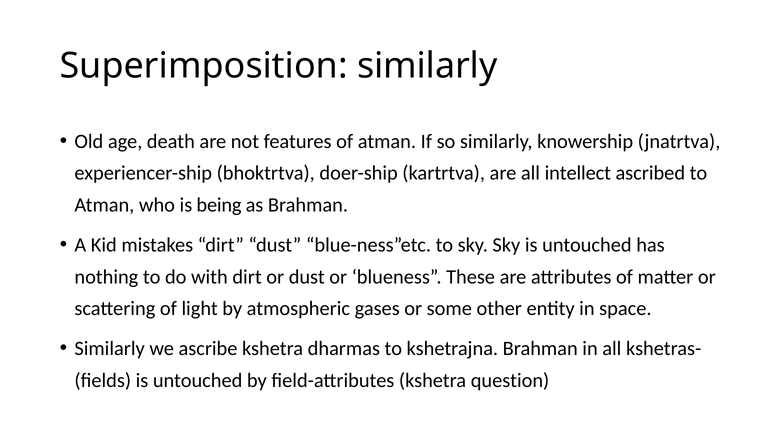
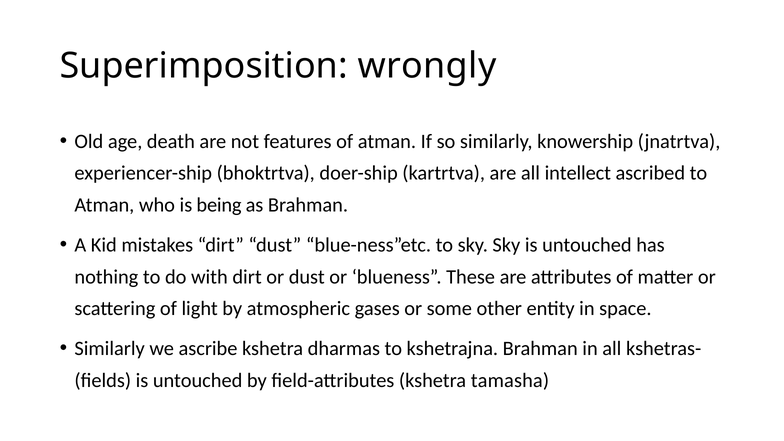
Superimposition similarly: similarly -> wrongly
question: question -> tamasha
